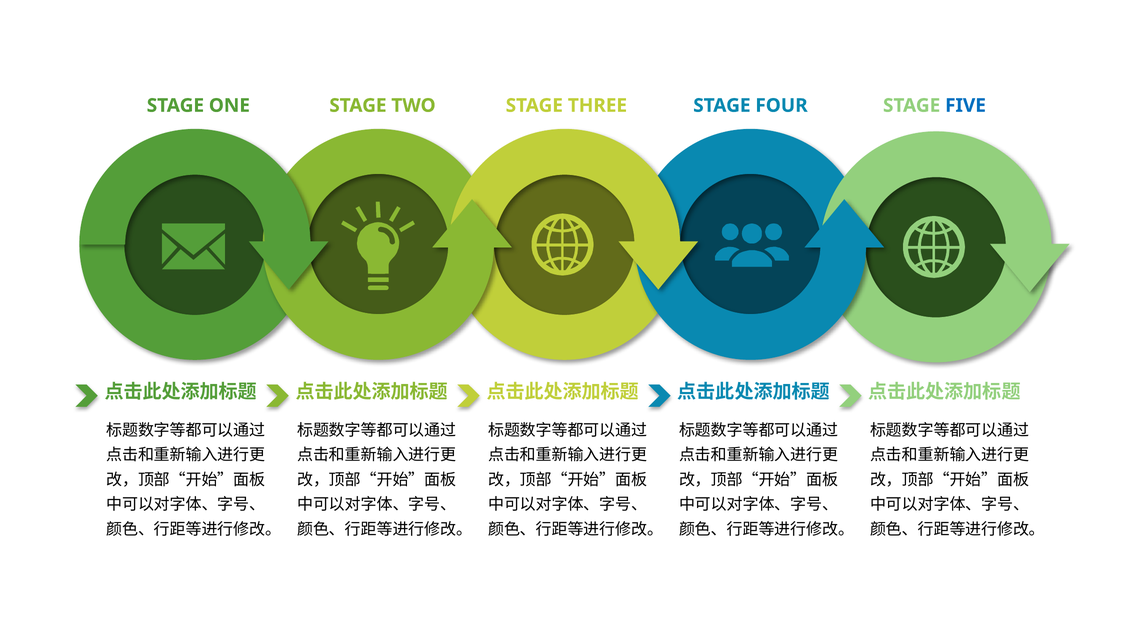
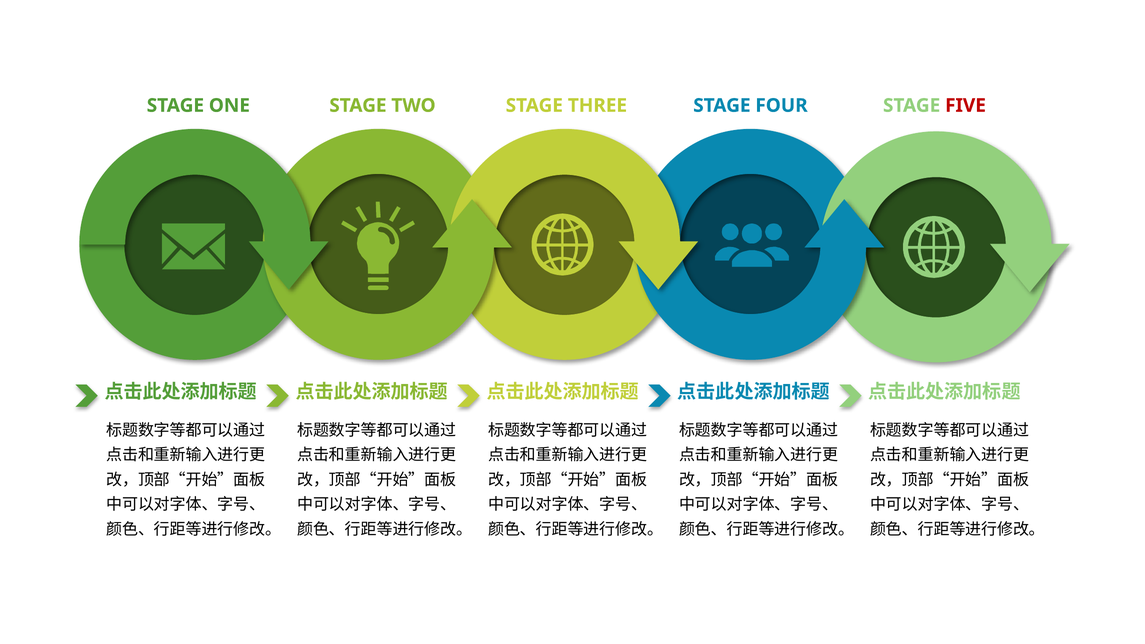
FIVE colour: blue -> red
